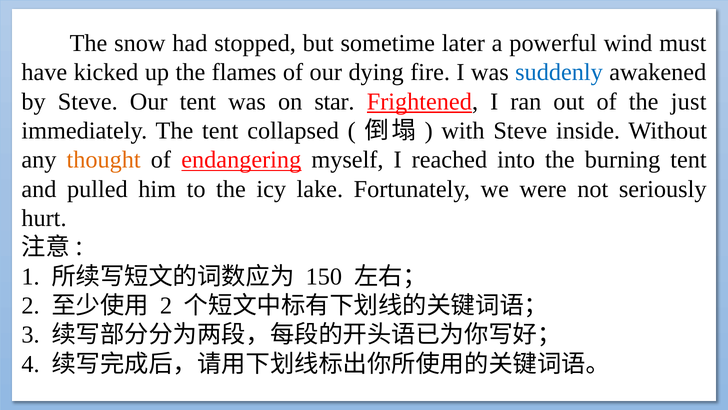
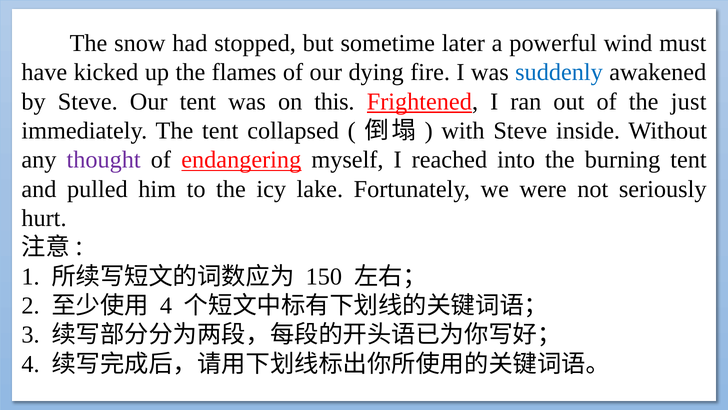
star: star -> this
thought colour: orange -> purple
2 at (166, 305): 2 -> 4
